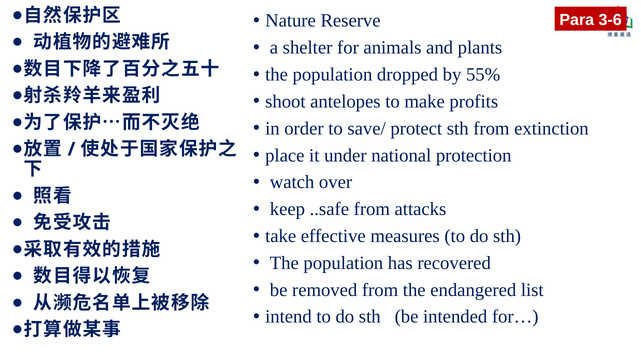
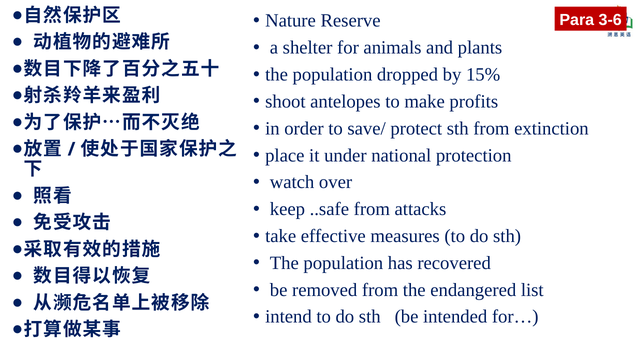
55%: 55% -> 15%
